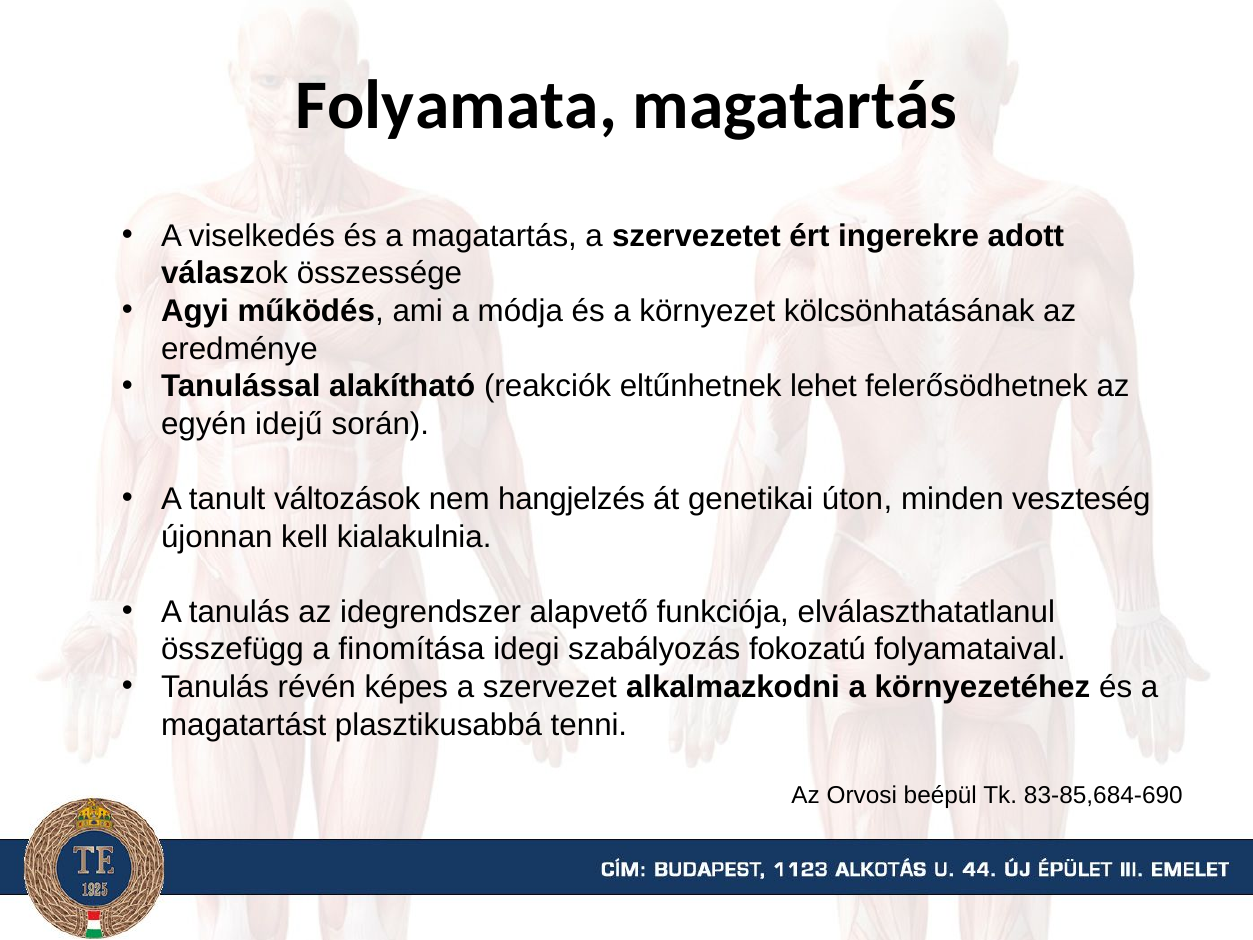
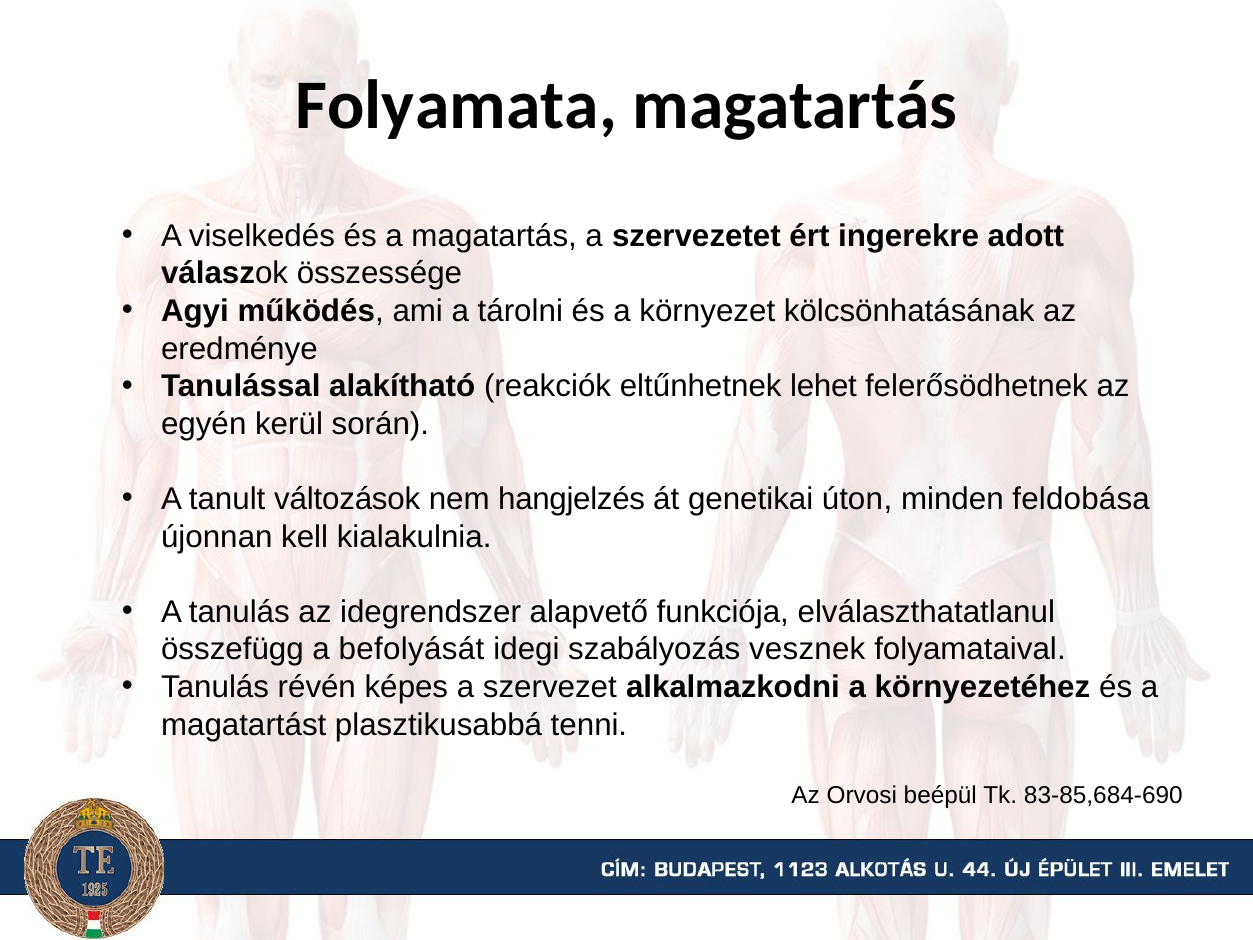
módja: módja -> tárolni
idejű: idejű -> kerül
veszteség: veszteség -> feldobása
finomítása: finomítása -> befolyását
fokozatú: fokozatú -> vesznek
